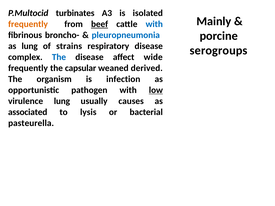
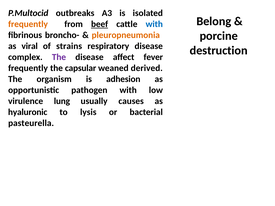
turbinates: turbinates -> outbreaks
Mainly: Mainly -> Belong
pleuropneumonia colour: blue -> orange
as lung: lung -> viral
serogroups: serogroups -> destruction
The at (59, 57) colour: blue -> purple
wide: wide -> fever
infection: infection -> adhesion
low underline: present -> none
associated: associated -> hyaluronic
